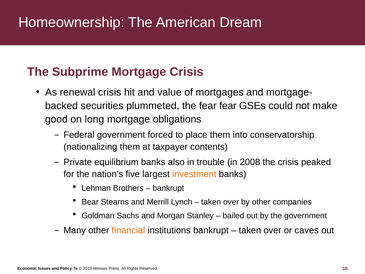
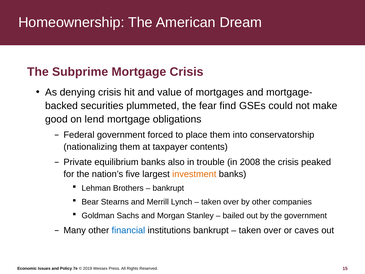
renewal: renewal -> denying
fear fear: fear -> find
long: long -> lend
financial colour: orange -> blue
